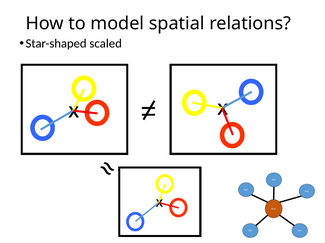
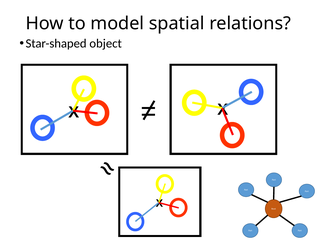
scaled: scaled -> object
